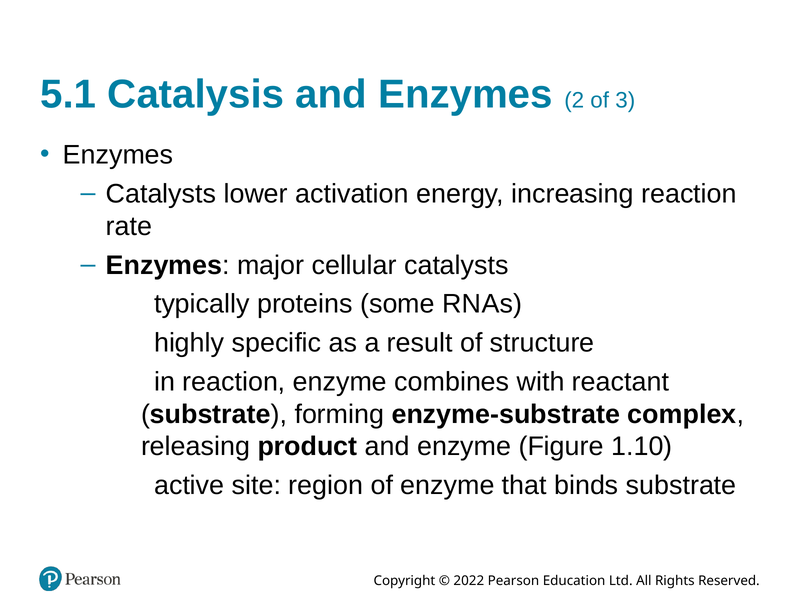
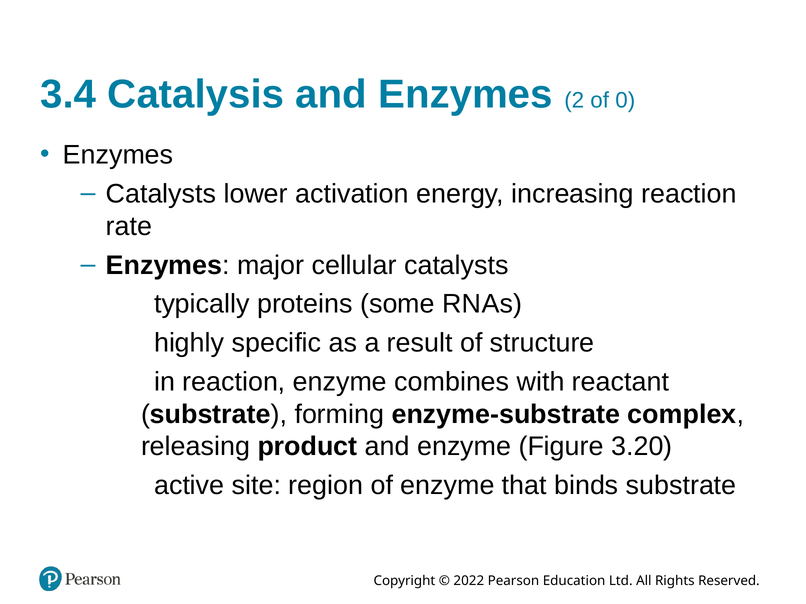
5.1: 5.1 -> 3.4
3: 3 -> 0
1.10: 1.10 -> 3.20
